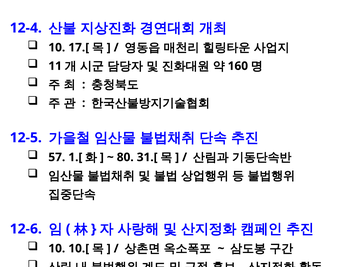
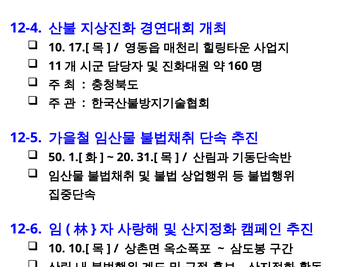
57: 57 -> 50
80: 80 -> 20
